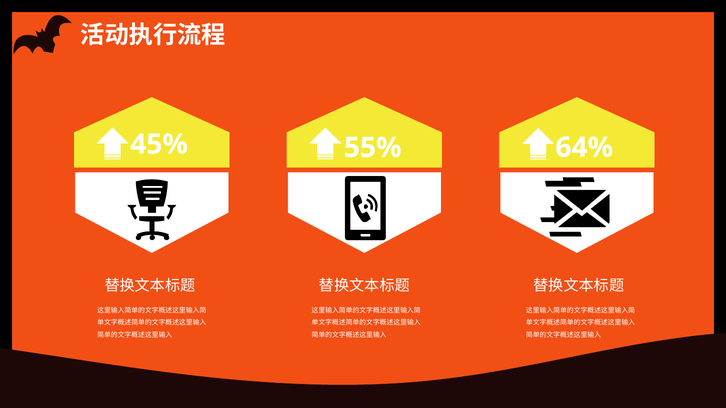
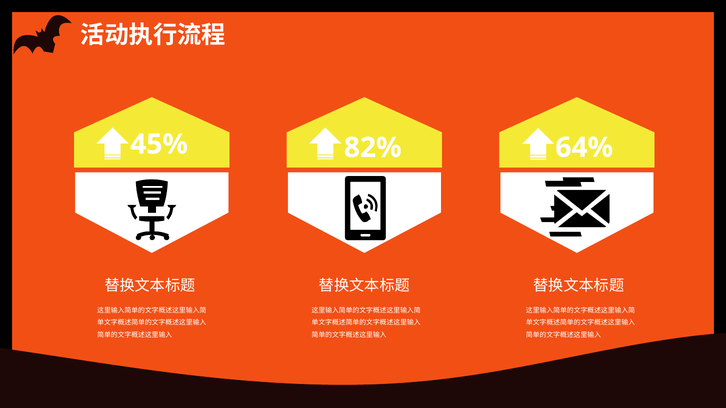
55%: 55% -> 82%
